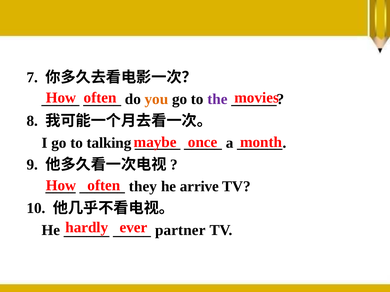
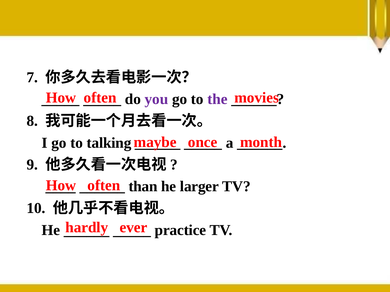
you colour: orange -> purple
they: they -> than
arrive: arrive -> larger
partner: partner -> practice
